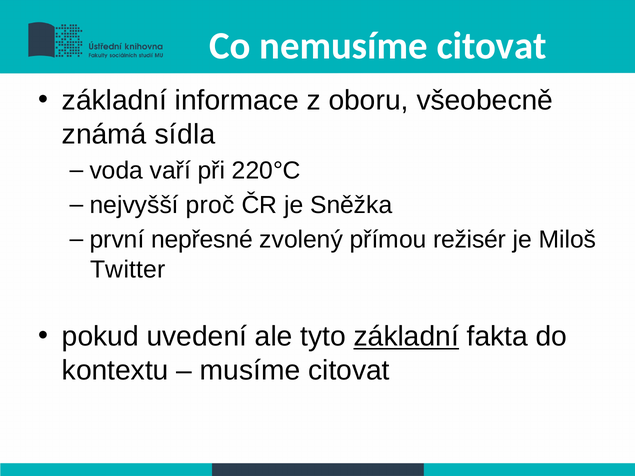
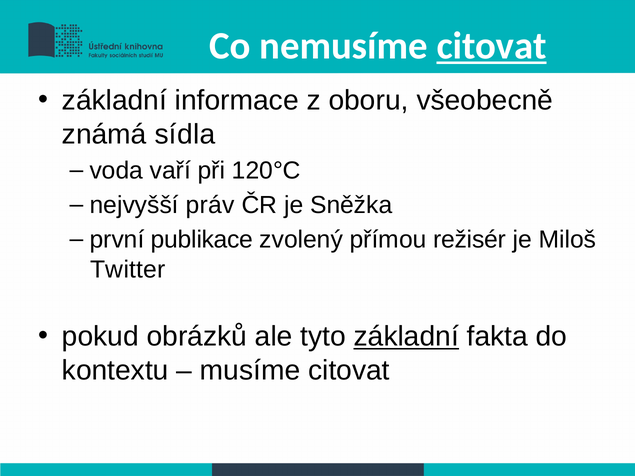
citovat at (492, 46) underline: none -> present
220°C: 220°C -> 120°C
proč: proč -> práv
nepřesné: nepřesné -> publikace
uvedení: uvedení -> obrázků
